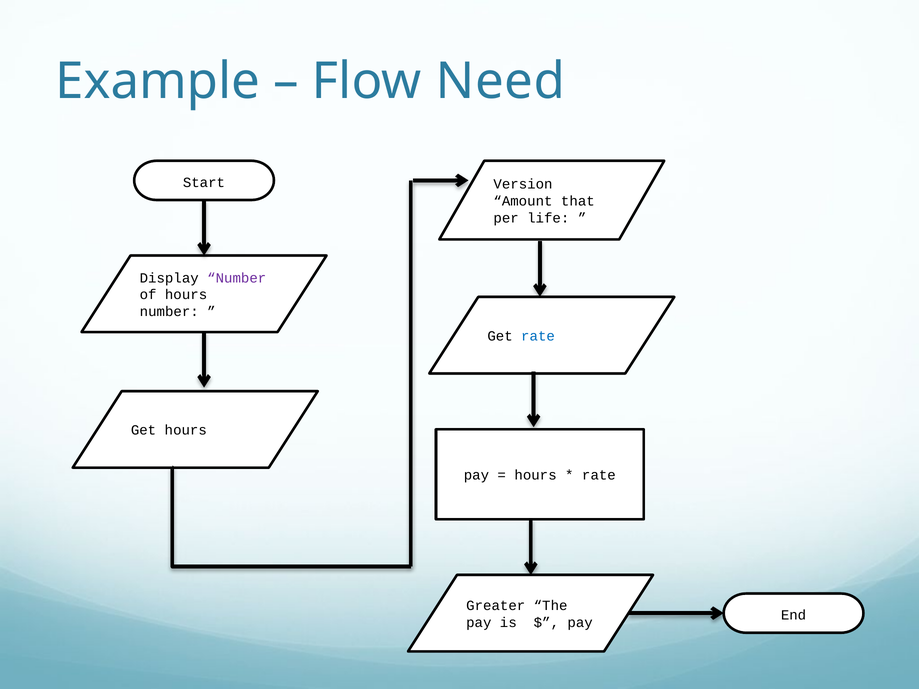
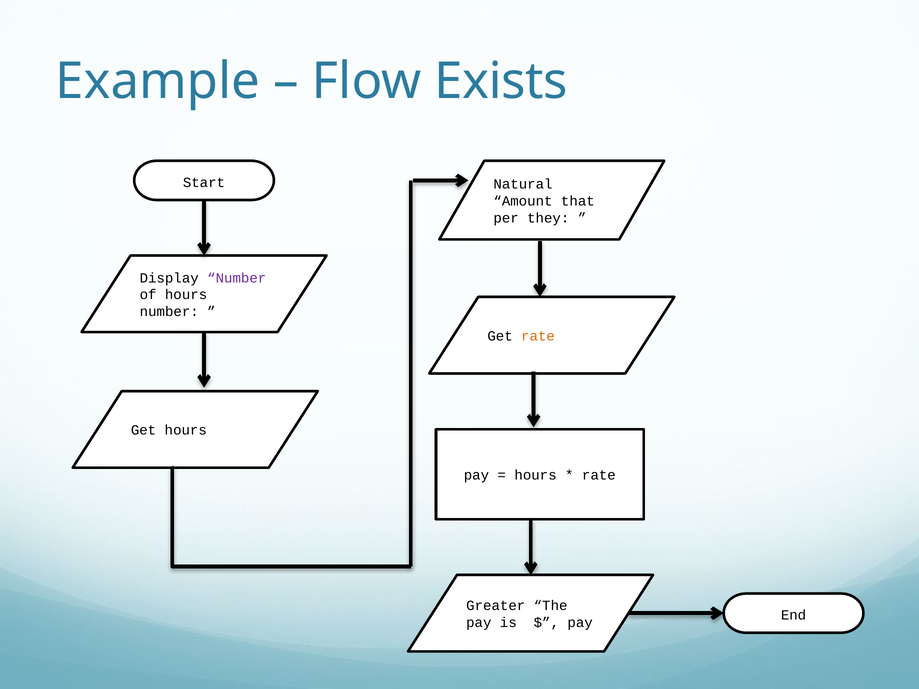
Need: Need -> Exists
Version: Version -> Natural
life: life -> they
rate at (538, 336) colour: blue -> orange
